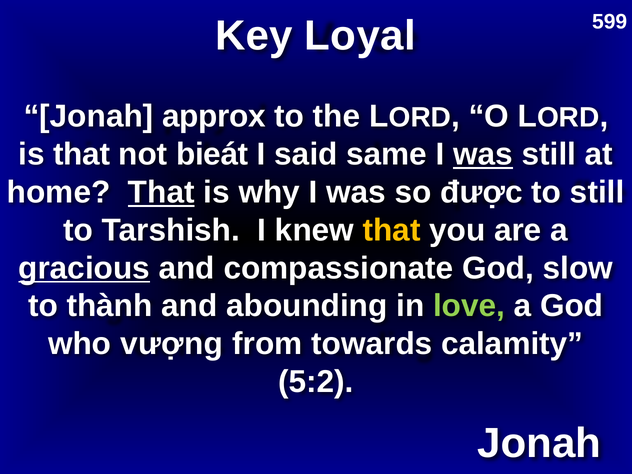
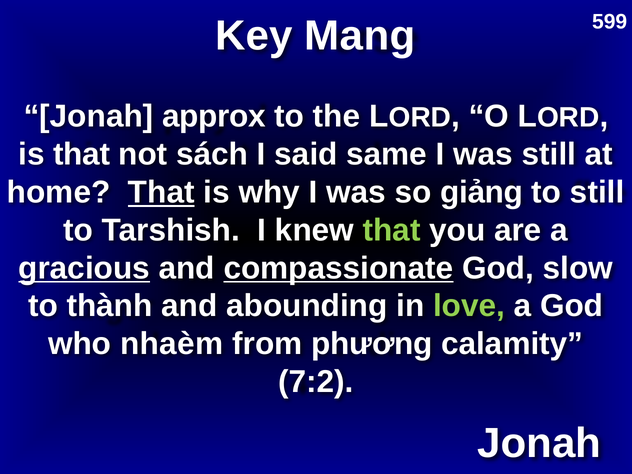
Loyal: Loyal -> Mang
bieát: bieát -> sách
was at (483, 154) underline: present -> none
được: được -> giảng
that at (392, 230) colour: yellow -> light green
compassionate underline: none -> present
vượng: vượng -> nhaèm
towards: towards -> phương
5:2: 5:2 -> 7:2
